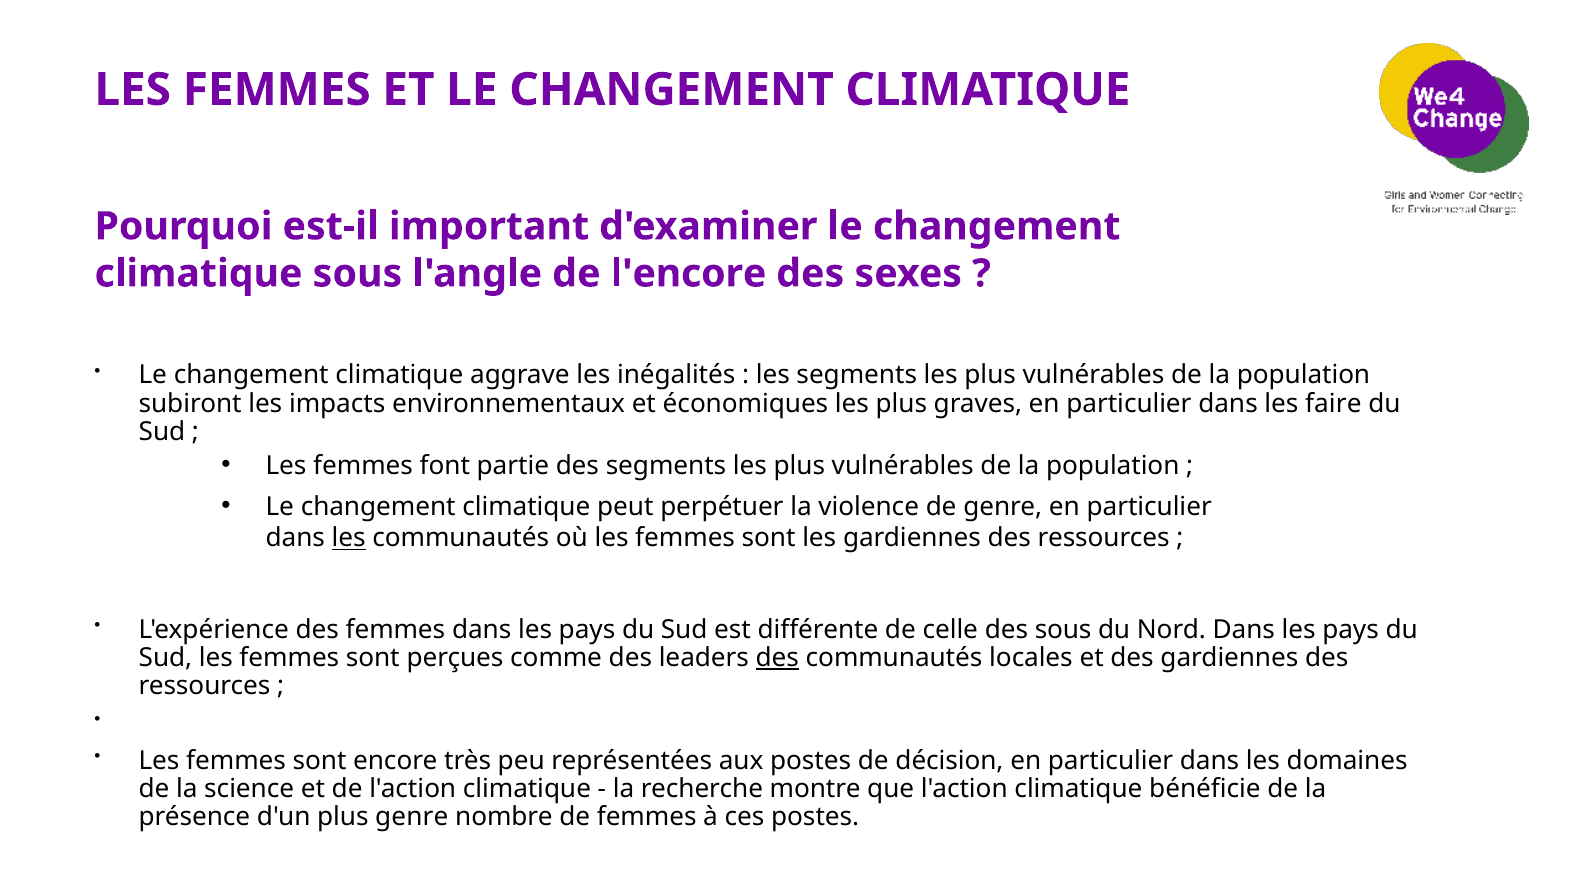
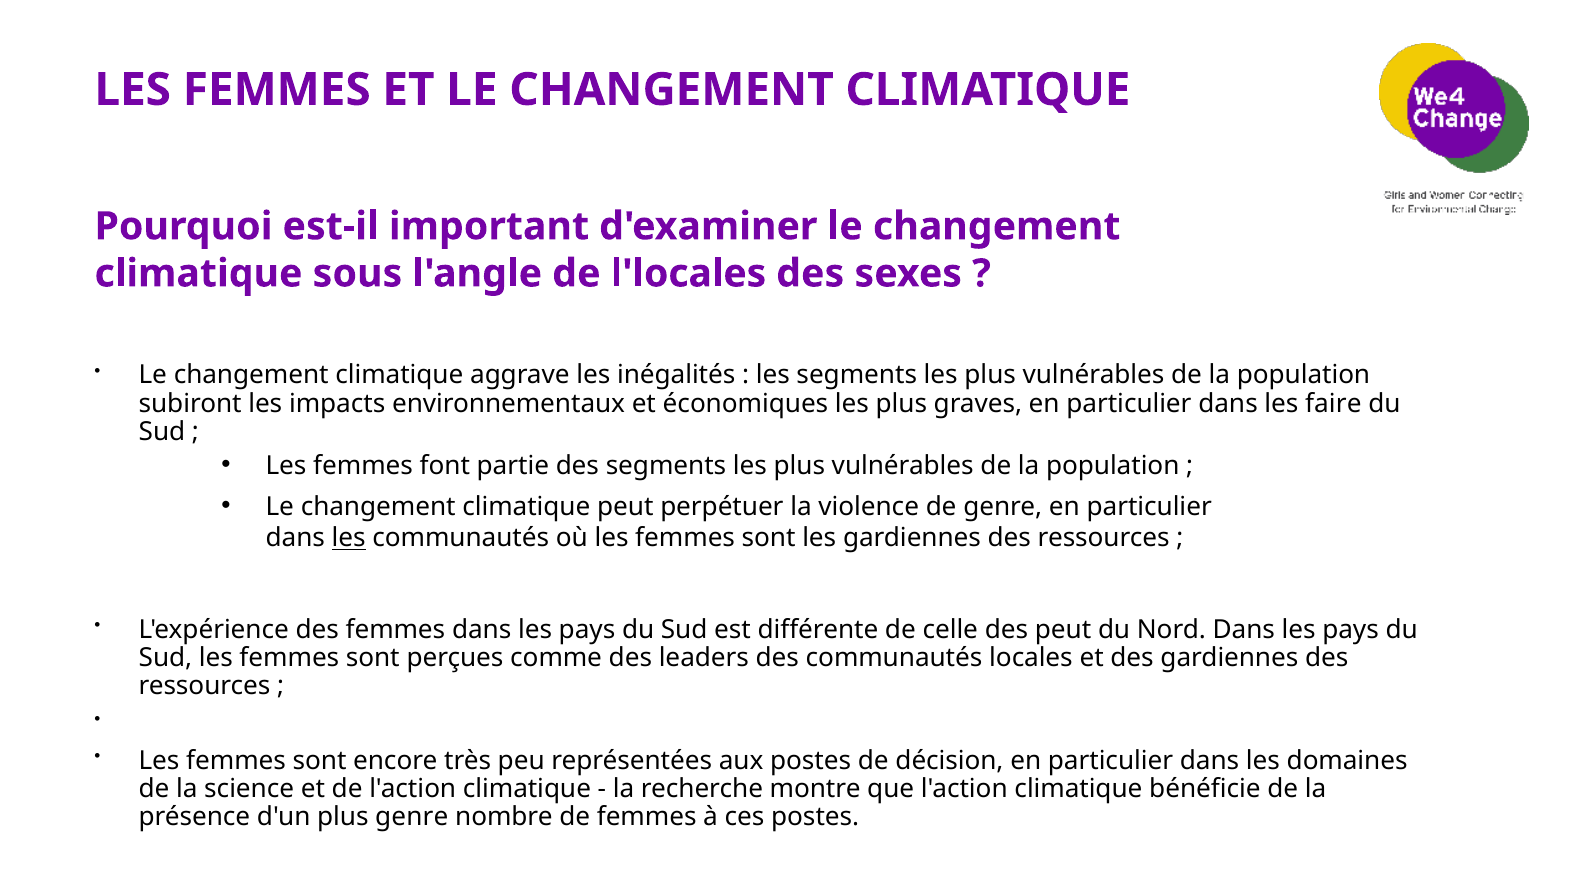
l'encore: l'encore -> l'locales
des sous: sous -> peut
des at (777, 658) underline: present -> none
